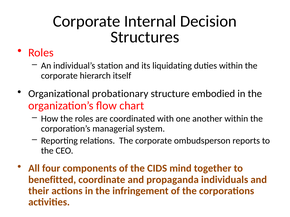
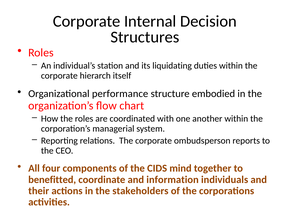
probationary: probationary -> performance
propaganda: propaganda -> information
infringement: infringement -> stakeholders
